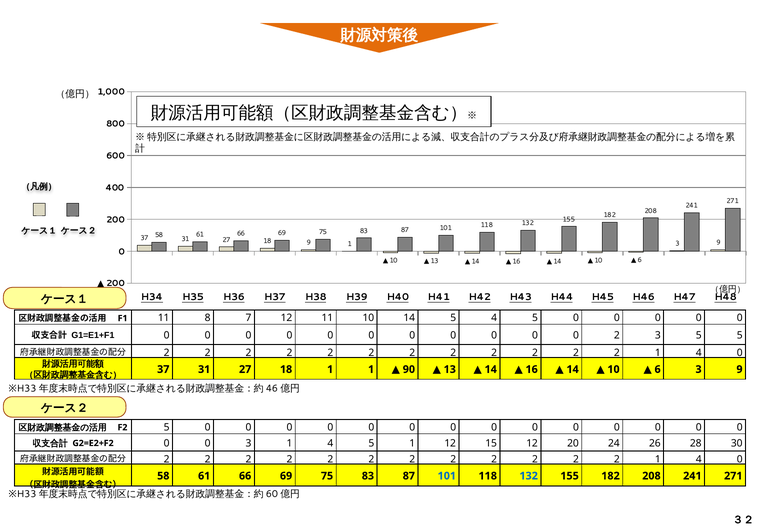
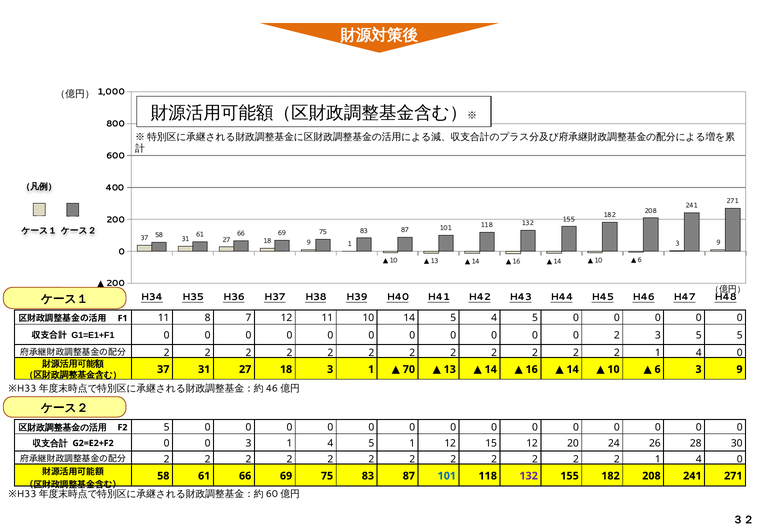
18 1: 1 -> 3
90: 90 -> 70
132 at (529, 476) colour: blue -> purple
